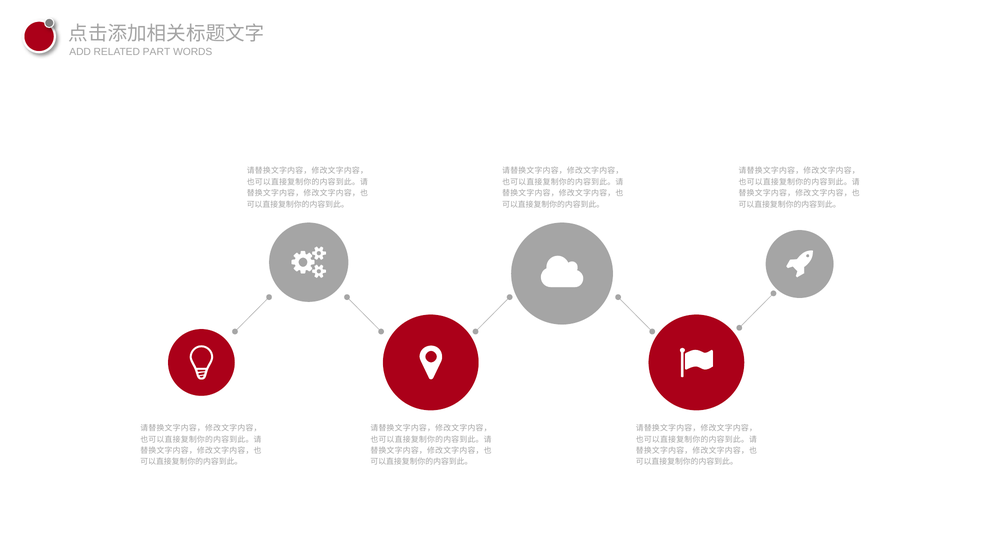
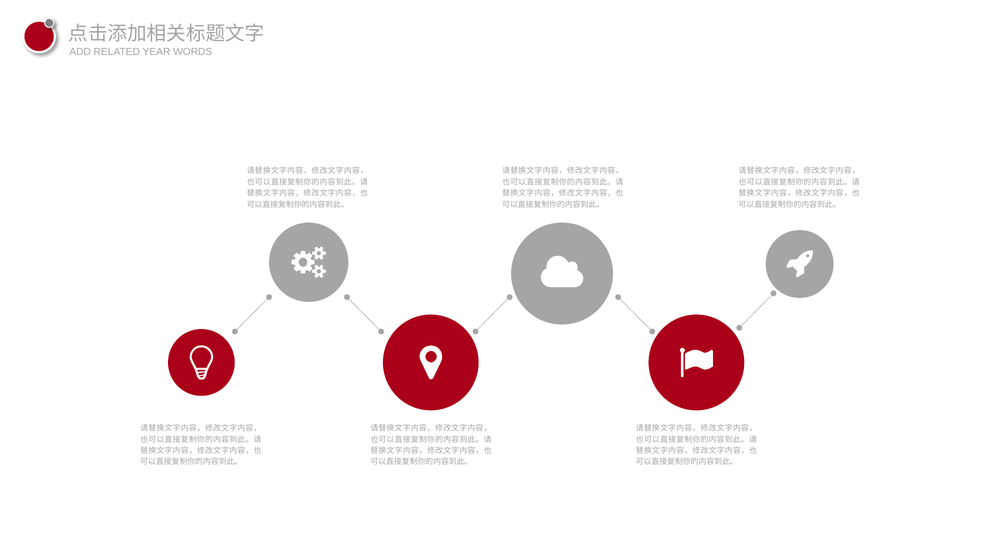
PART: PART -> YEAR
